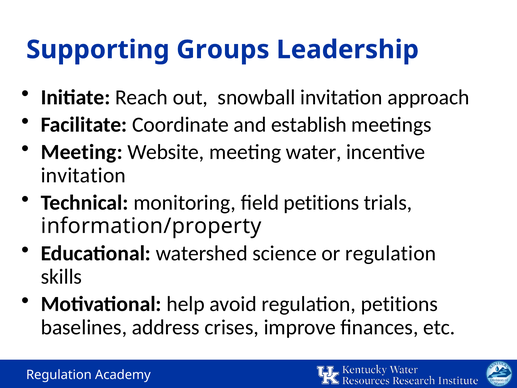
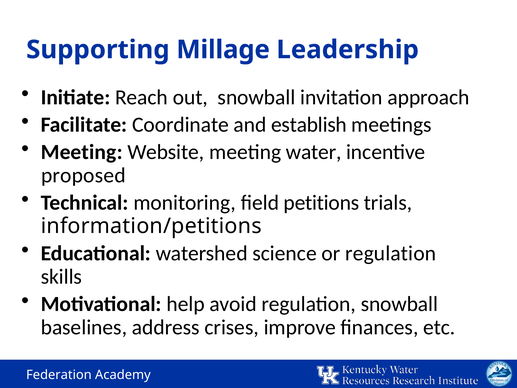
Groups: Groups -> Millage
invitation at (83, 175): invitation -> proposed
information/property: information/property -> information/petitions
regulation petitions: petitions -> snowball
Regulation at (59, 375): Regulation -> Federation
